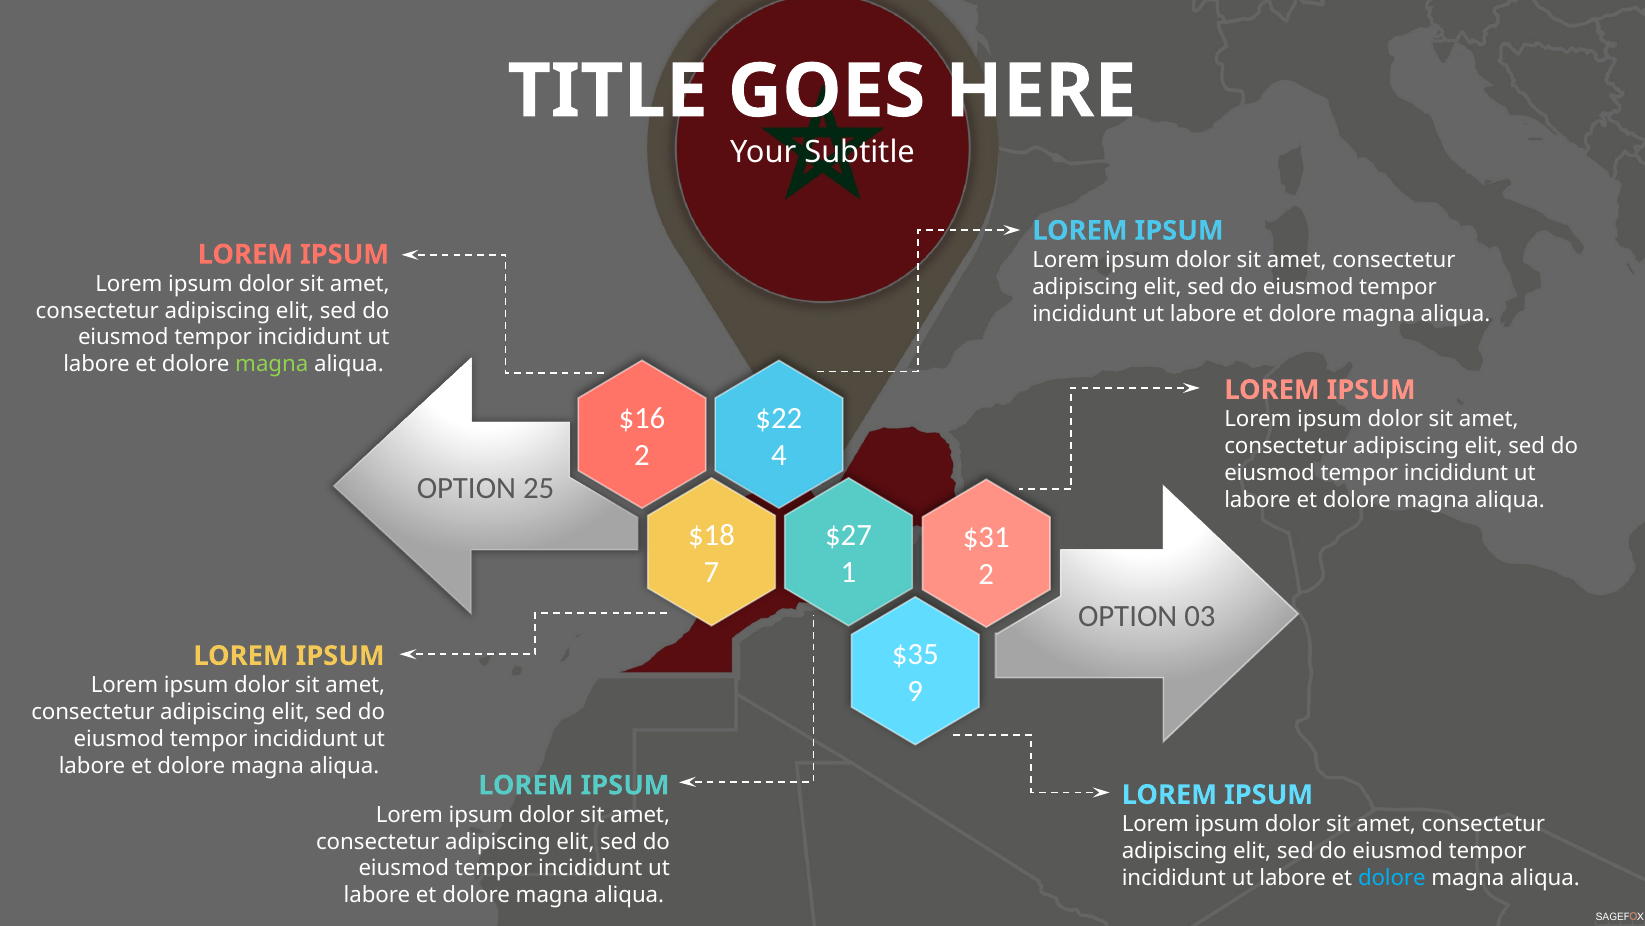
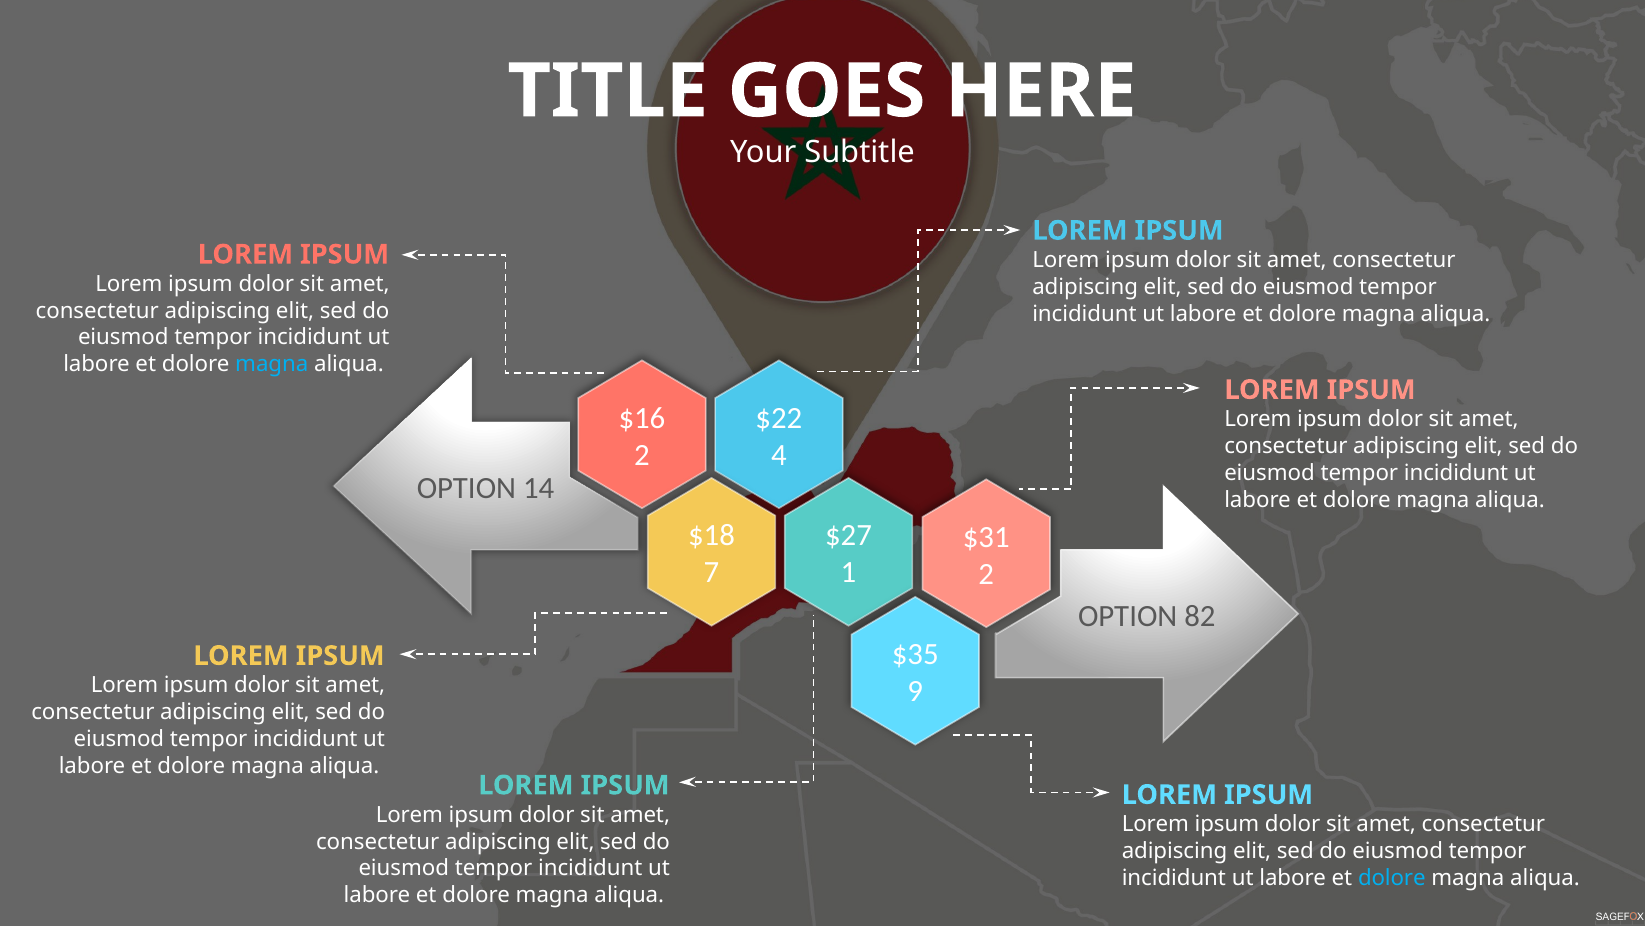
magna at (272, 364) colour: light green -> light blue
25: 25 -> 14
03: 03 -> 82
